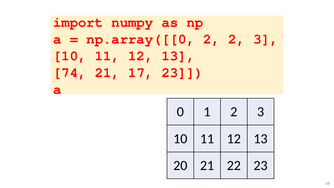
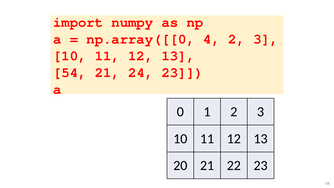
np.array([[0 2: 2 -> 4
74: 74 -> 54
17: 17 -> 24
